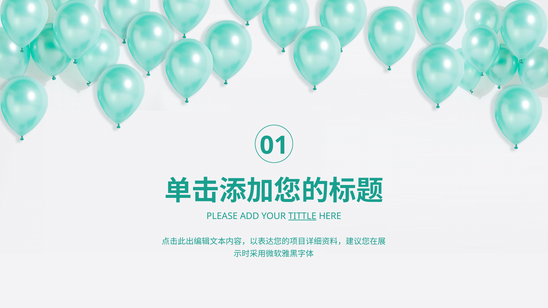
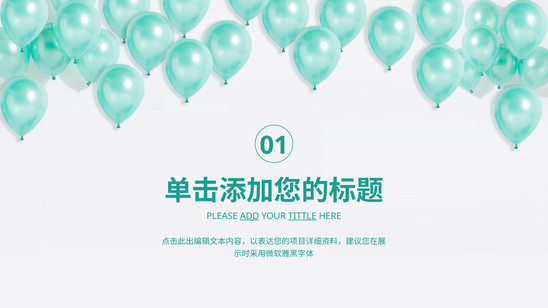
ADD underline: none -> present
